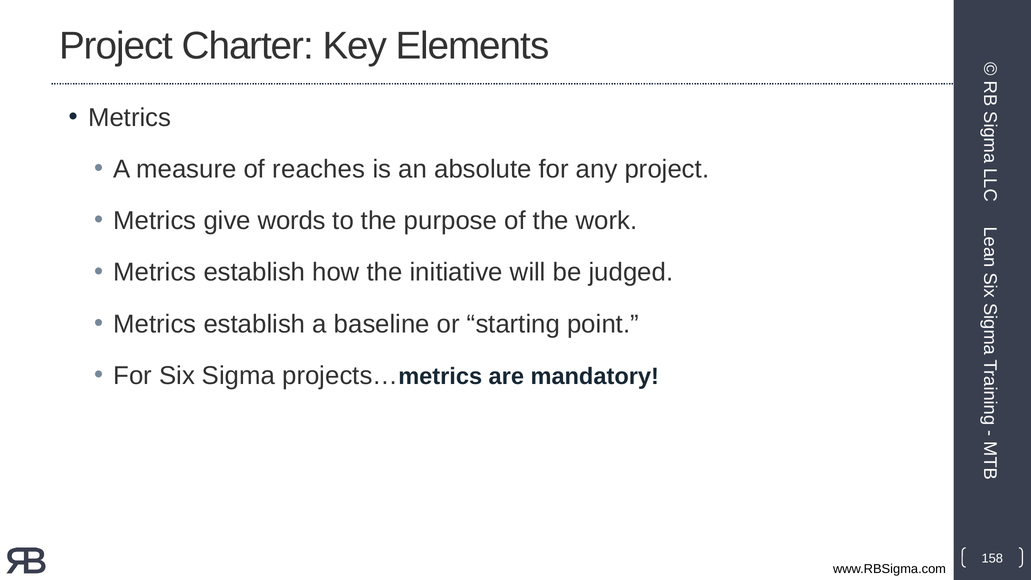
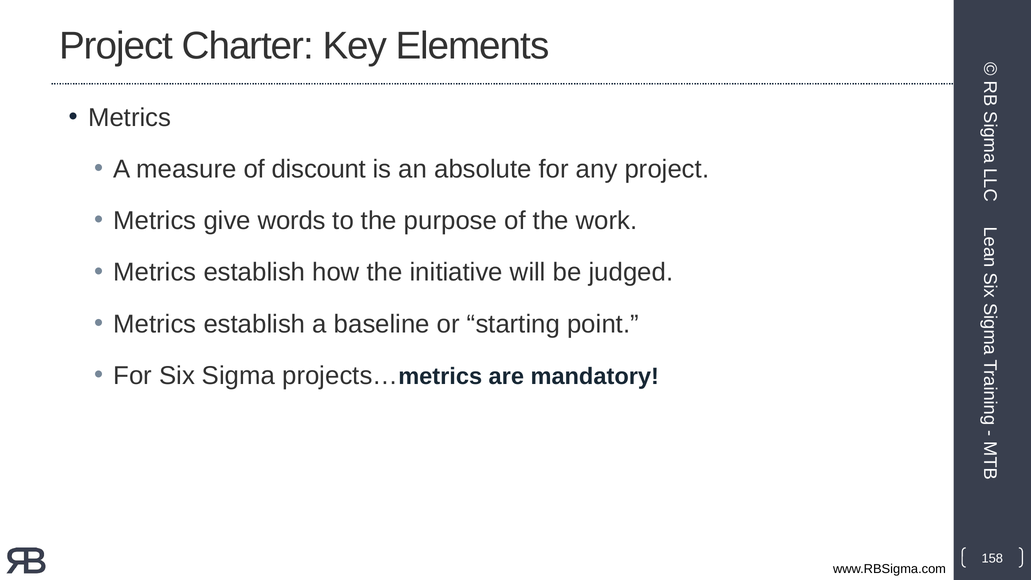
reaches: reaches -> discount
